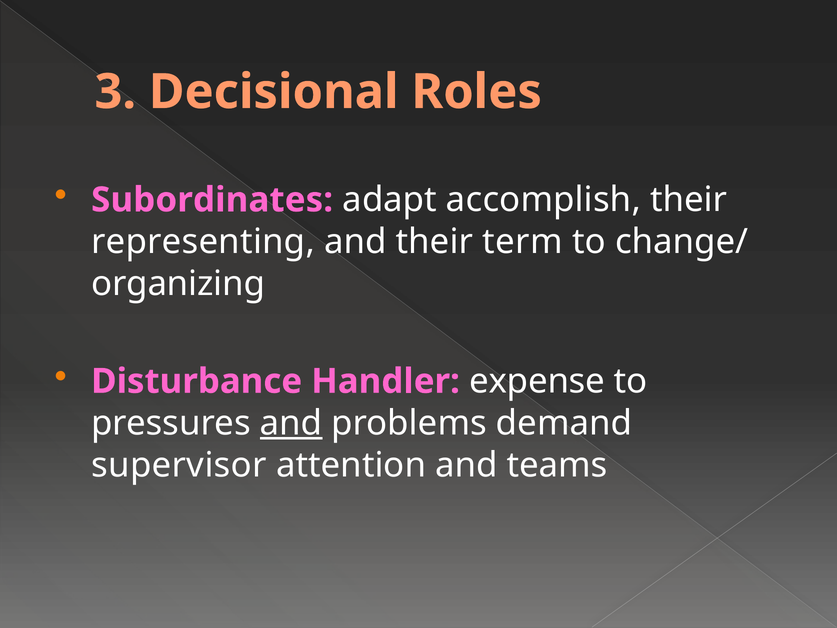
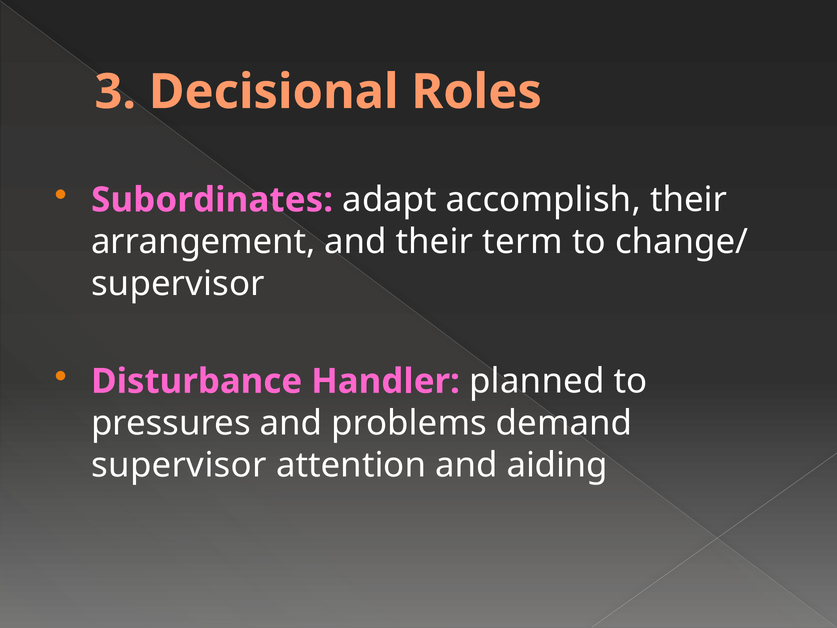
representing: representing -> arrangement
organizing at (178, 284): organizing -> supervisor
expense: expense -> planned
and at (291, 423) underline: present -> none
teams: teams -> aiding
